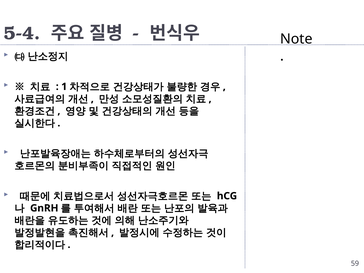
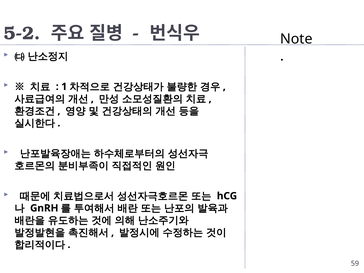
5-4: 5-4 -> 5-2
